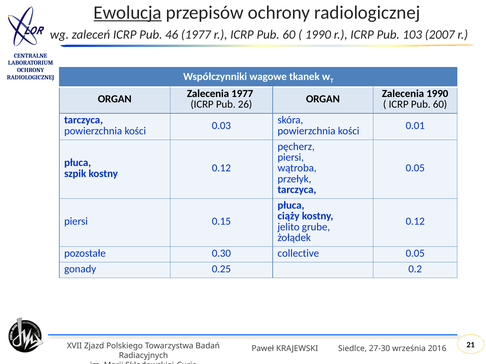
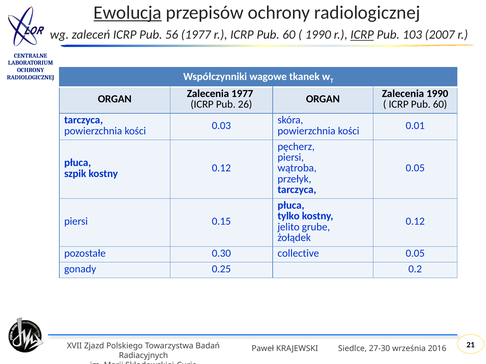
46: 46 -> 56
ICRP at (362, 35) underline: none -> present
ciąży: ciąży -> tylko
